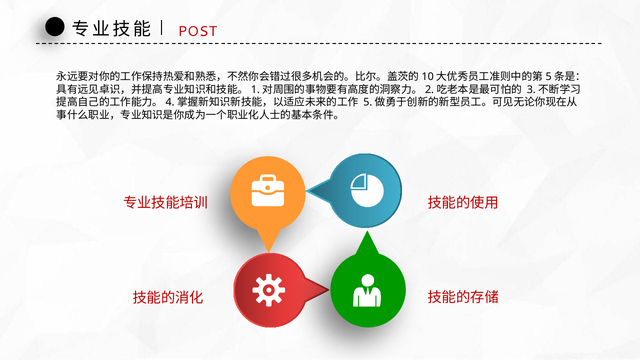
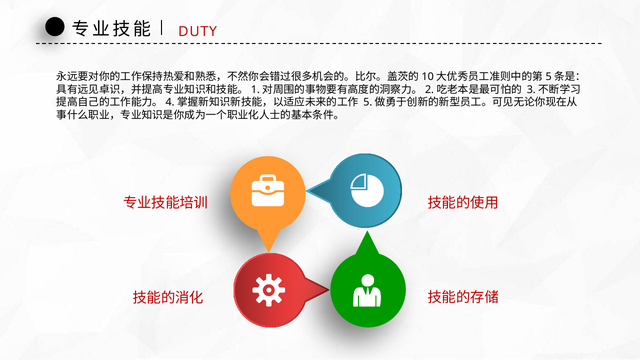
POST: POST -> DUTY
